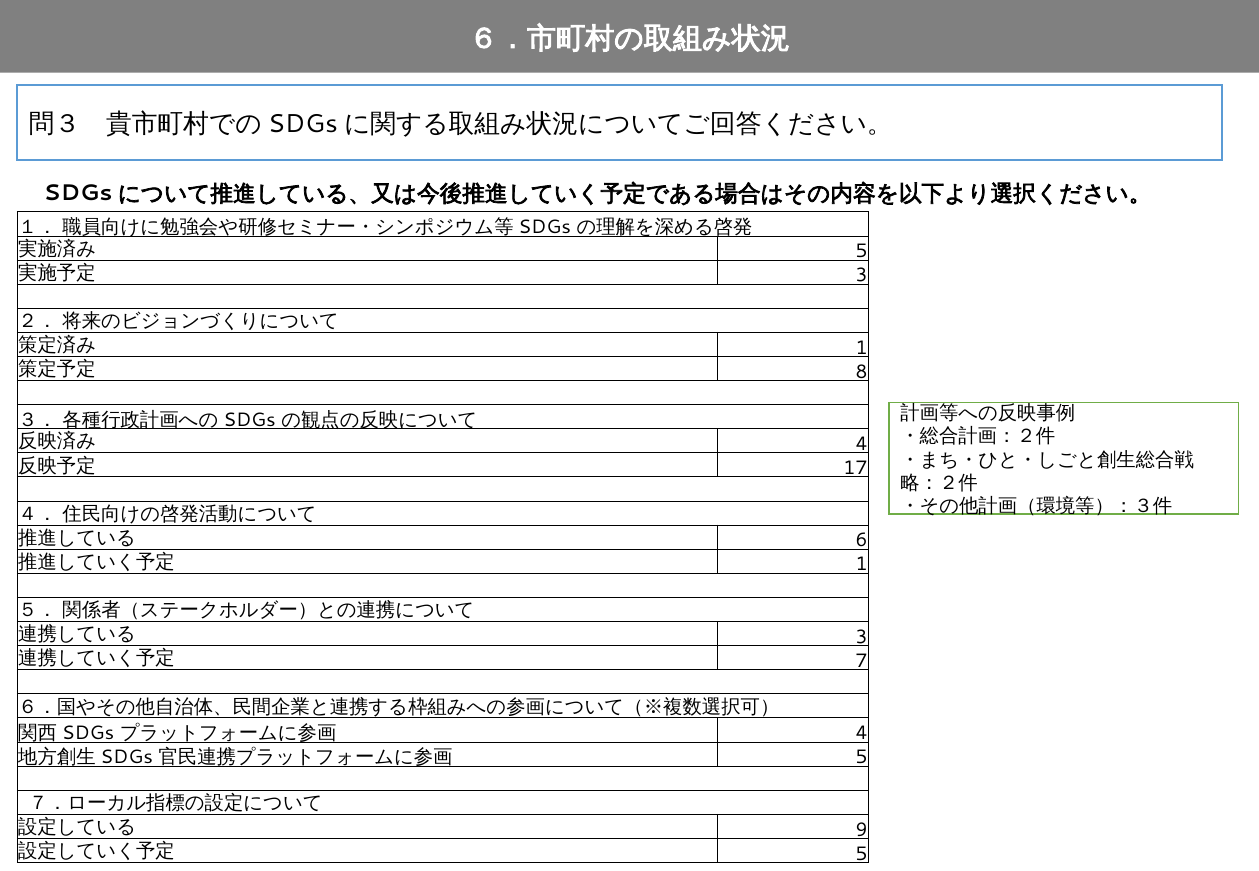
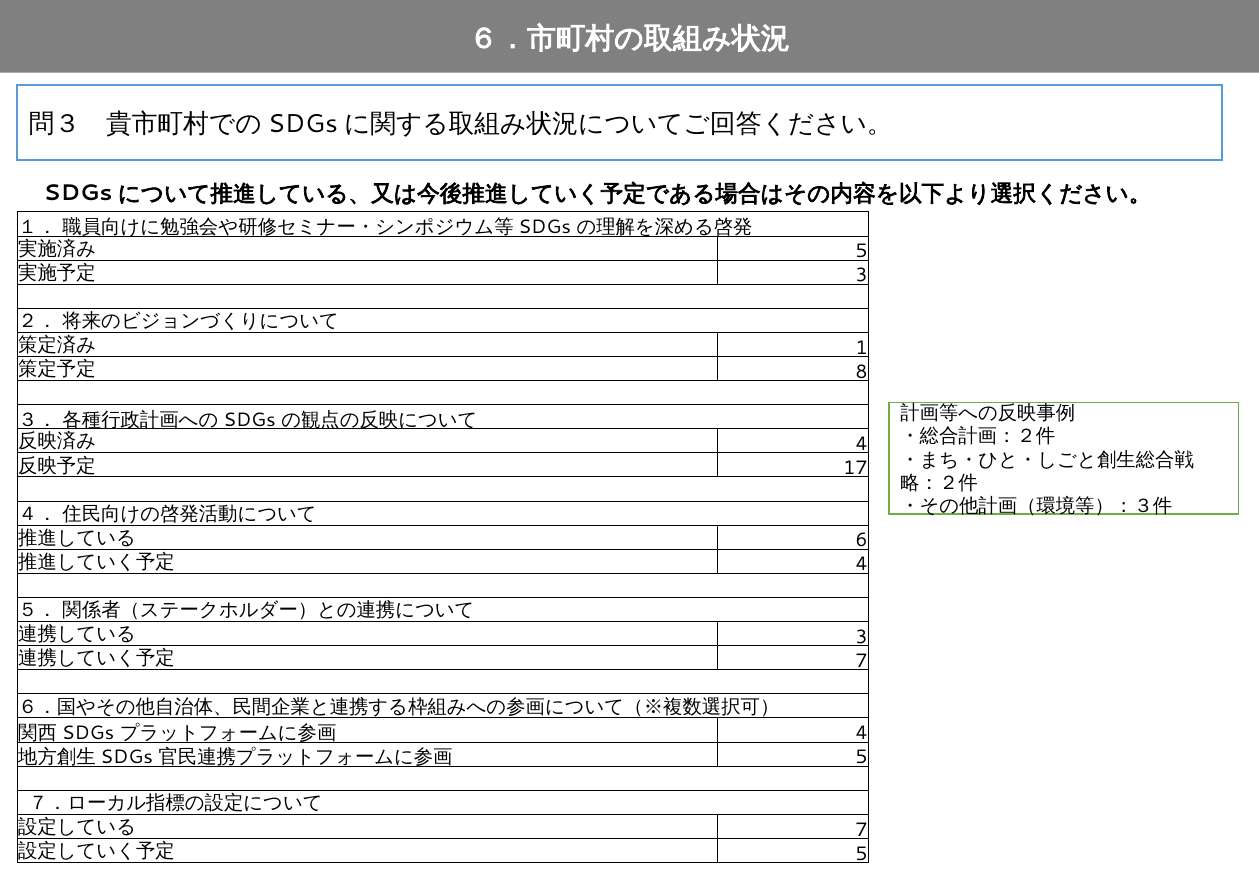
1 at (861, 565): 1 -> 4
9 at (861, 830): 9 -> 7
